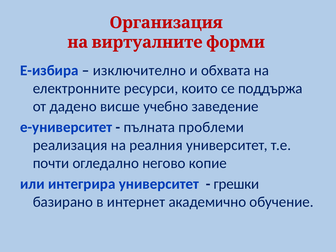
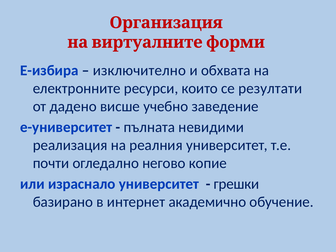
поддържа: поддържа -> резултати
проблеми: проблеми -> невидими
интегрира: интегрира -> израснало
